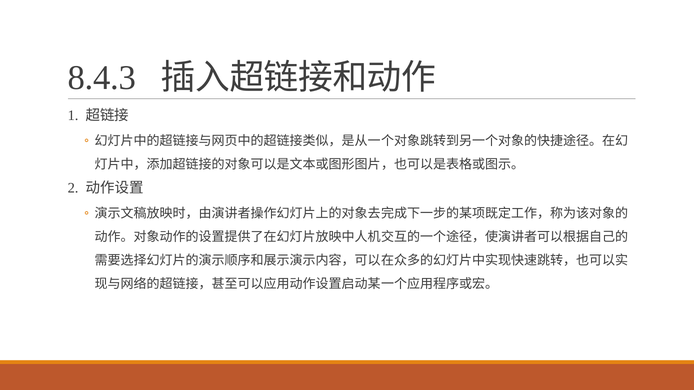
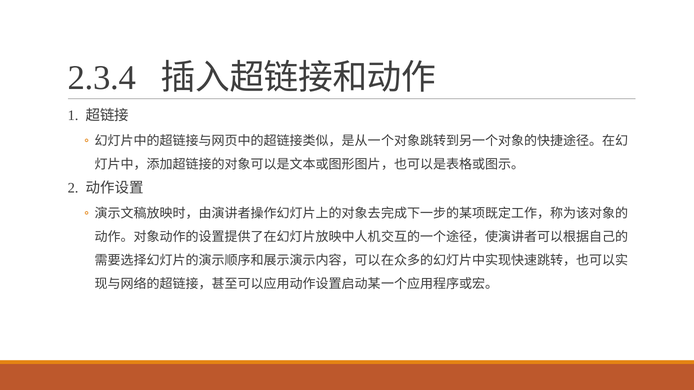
8.4.3: 8.4.3 -> 2.3.4
